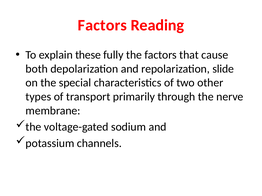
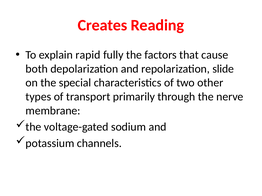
Factors at (102, 25): Factors -> Creates
these: these -> rapid
